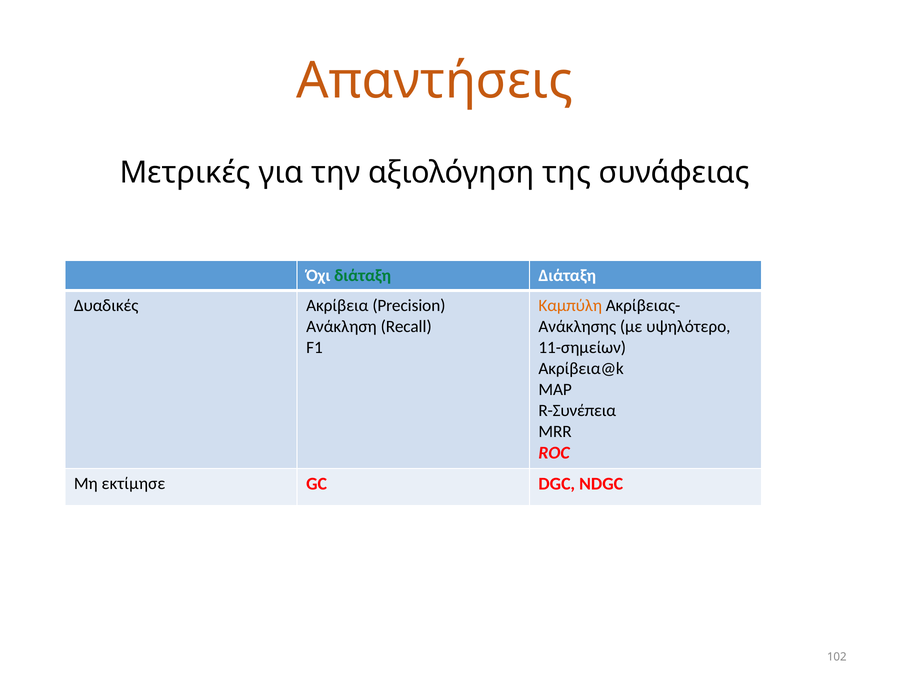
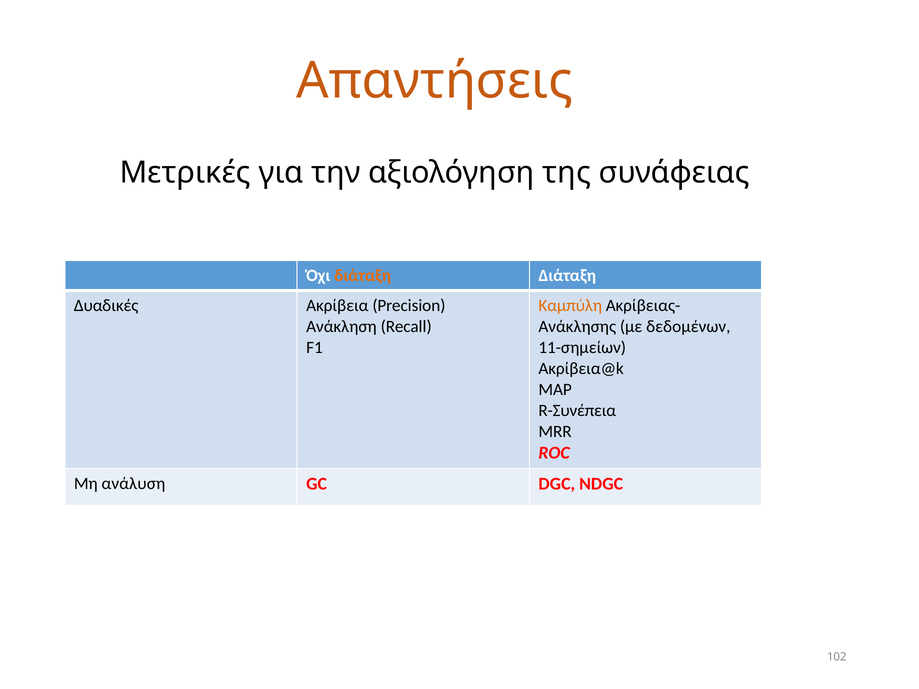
διάταξη at (363, 276) colour: green -> orange
υψηλότερο: υψηλότερο -> δεδομένων
εκτίμησε: εκτίμησε -> ανάλυση
